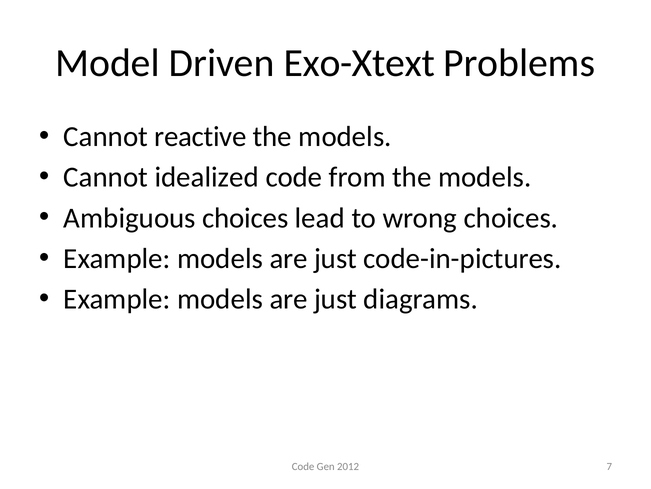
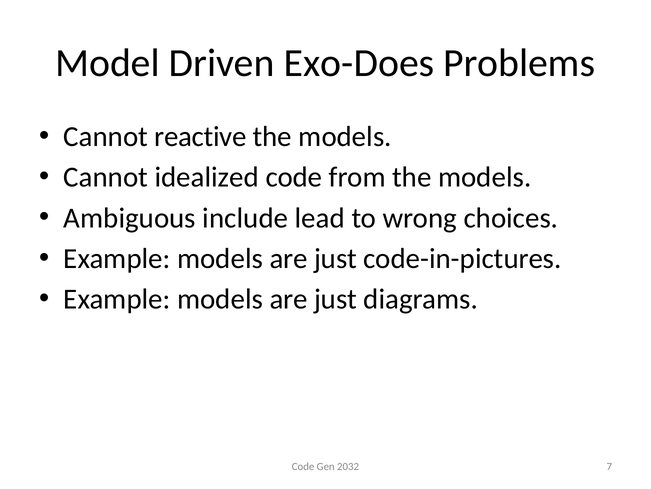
Exo-Xtext: Exo-Xtext -> Exo-Does
Ambiguous choices: choices -> include
2012: 2012 -> 2032
